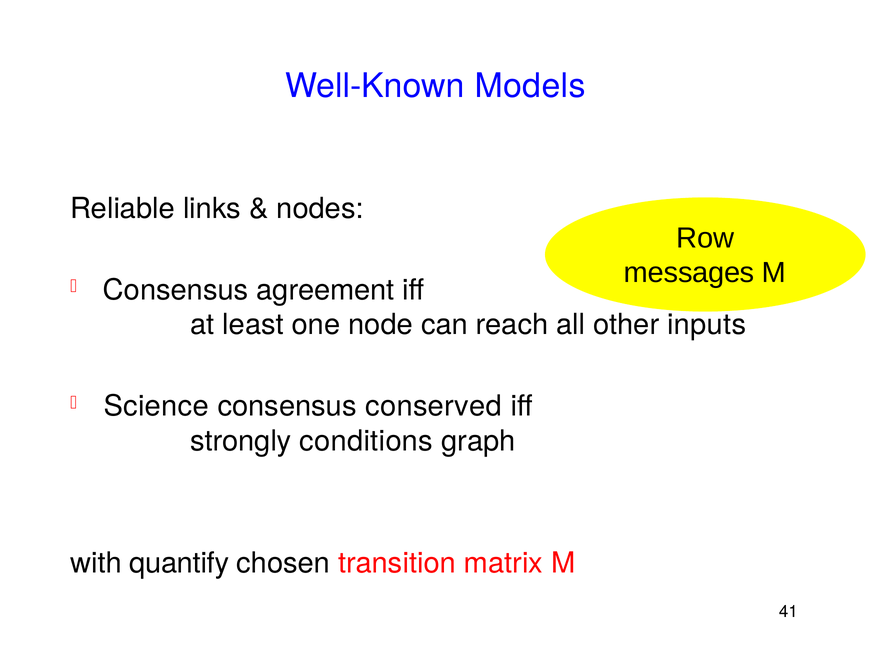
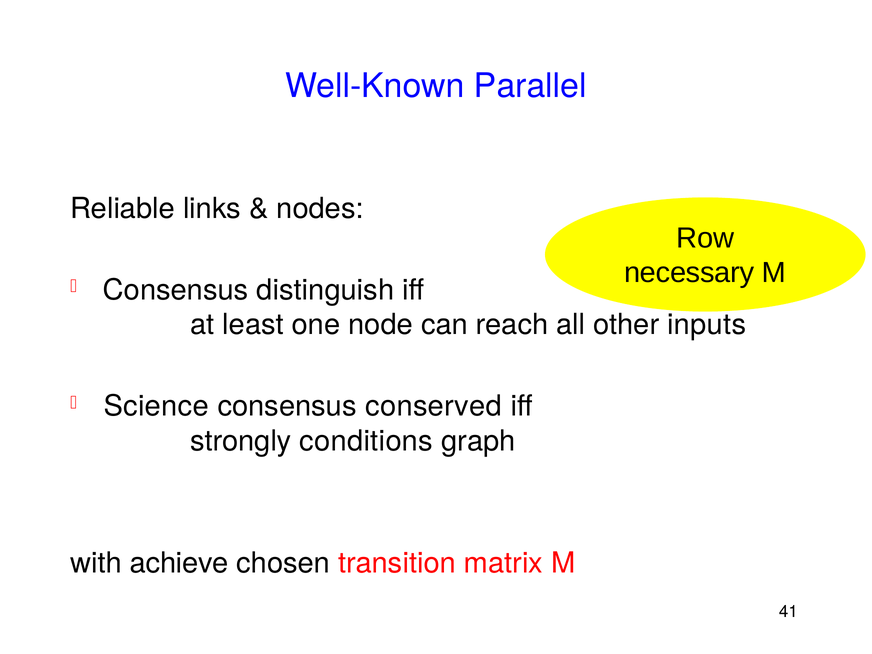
Models: Models -> Parallel
messages: messages -> necessary
agreement: agreement -> distinguish
quantify: quantify -> achieve
